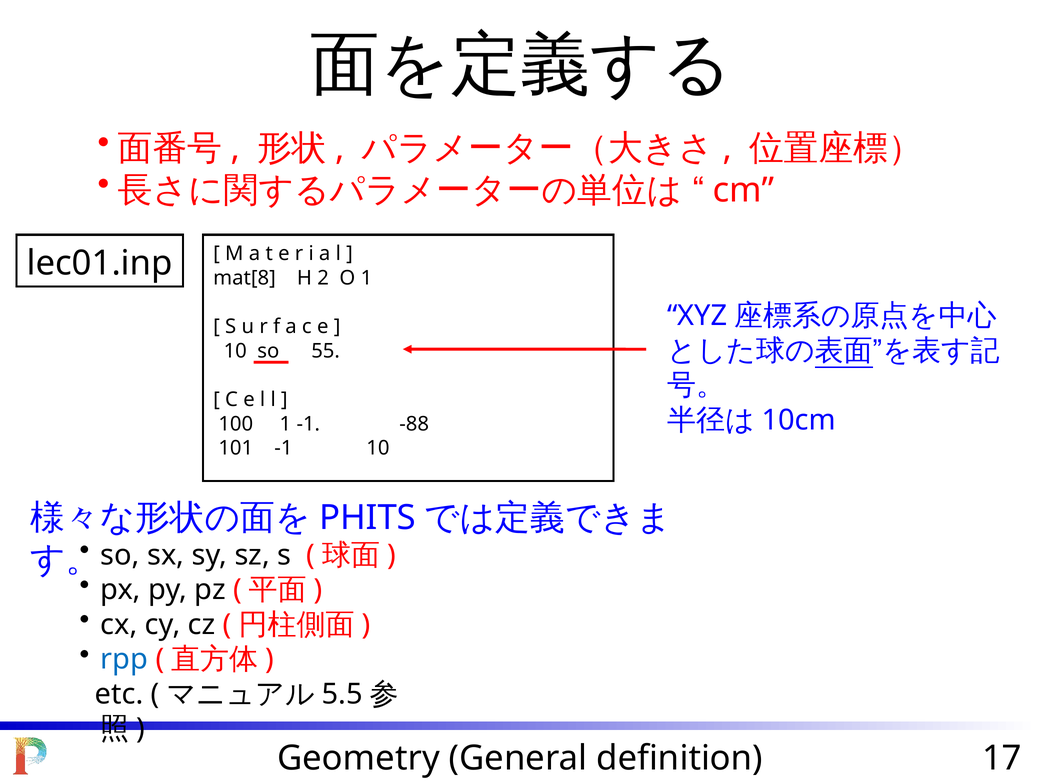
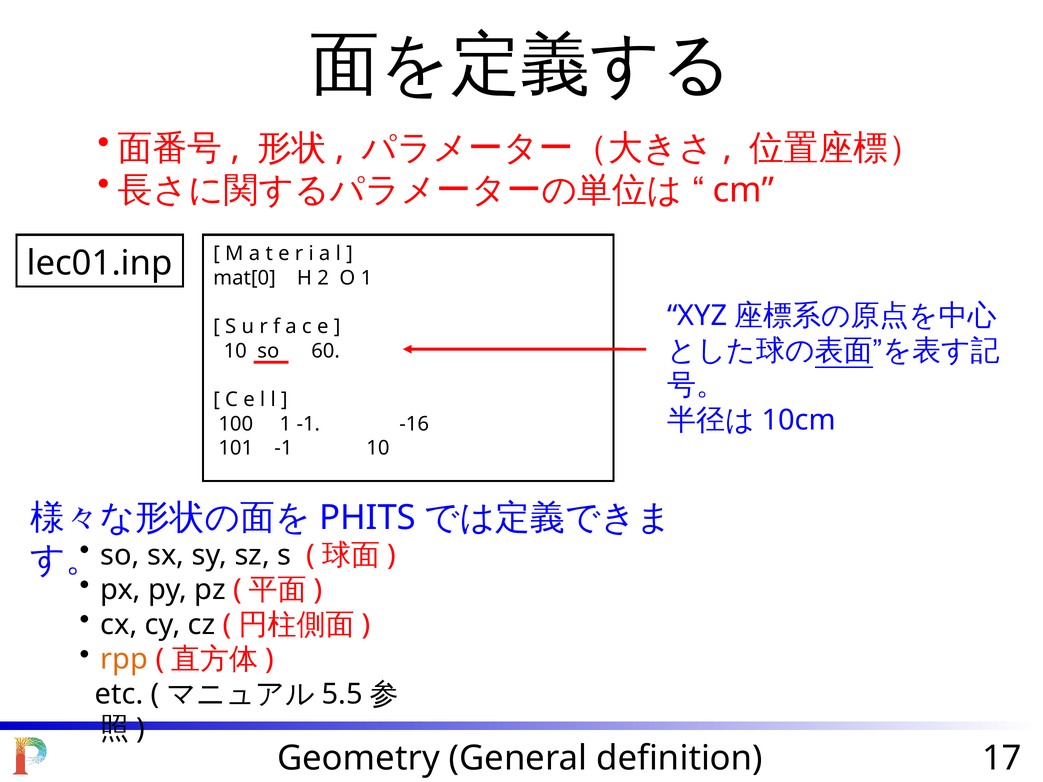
mat[8: mat[8 -> mat[0
55: 55 -> 60
-88: -88 -> -16
rpp colour: blue -> orange
